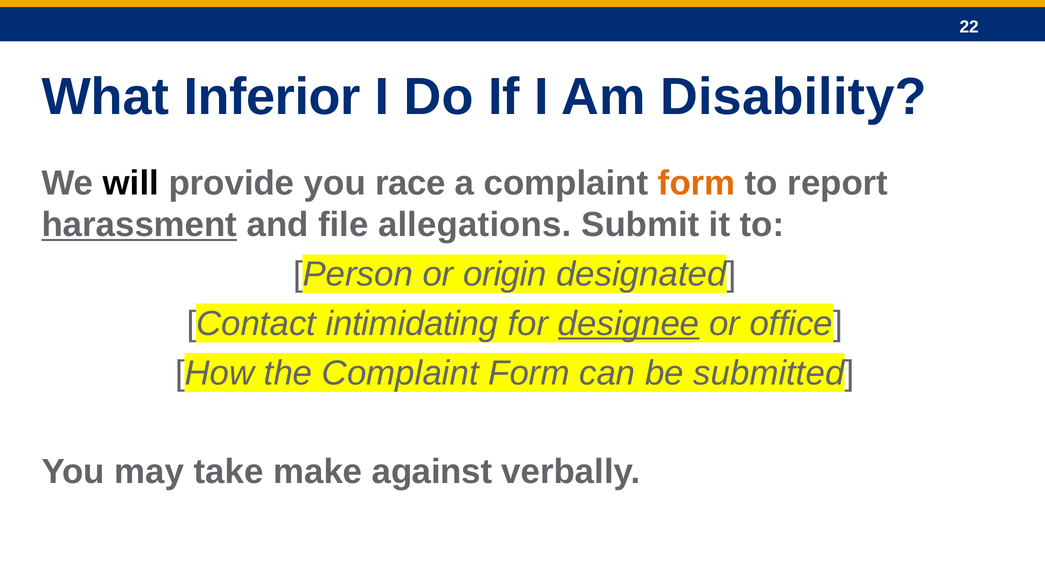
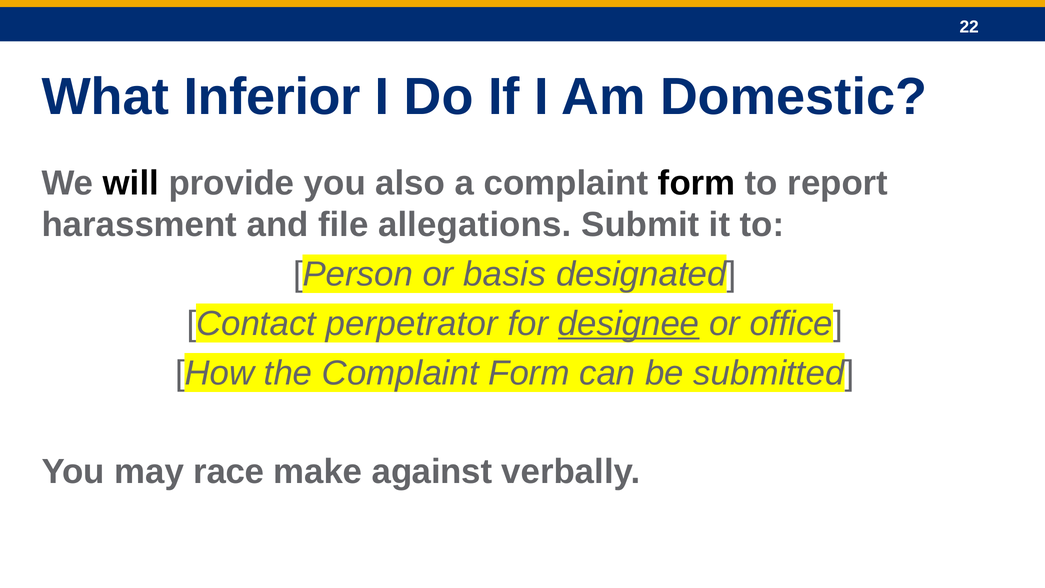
Disability: Disability -> Domestic
race: race -> also
form at (697, 183) colour: orange -> black
harassment underline: present -> none
origin: origin -> basis
intimidating: intimidating -> perpetrator
take: take -> race
